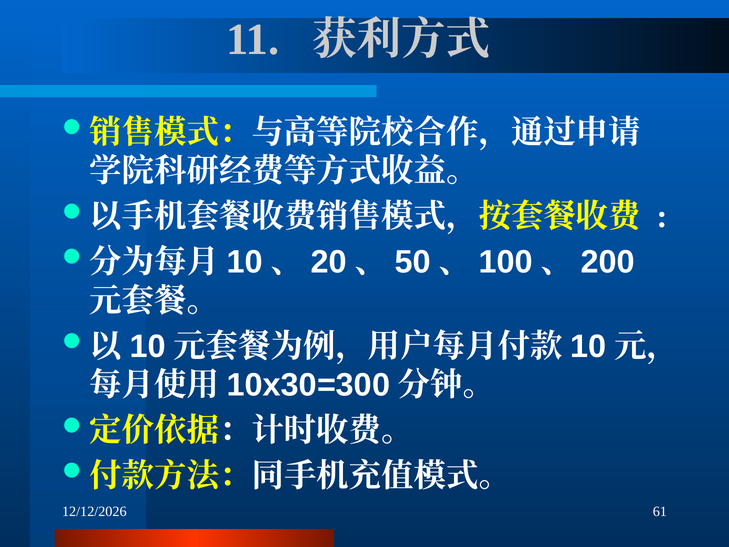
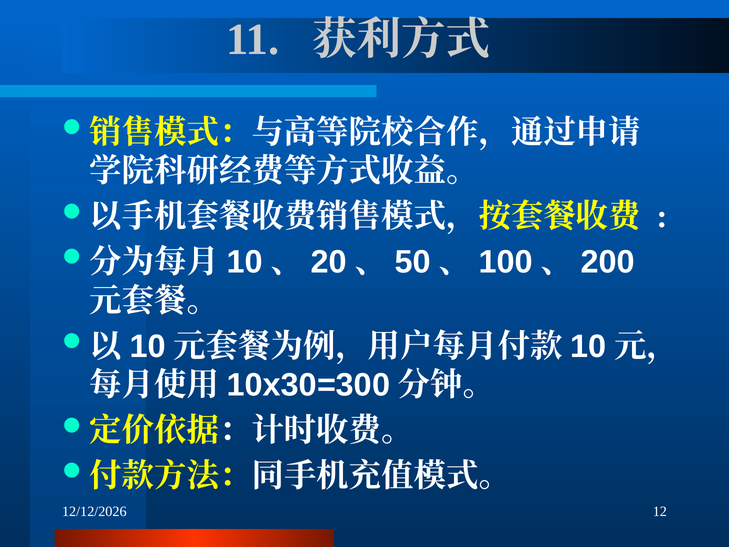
61: 61 -> 12
